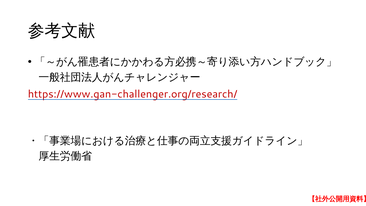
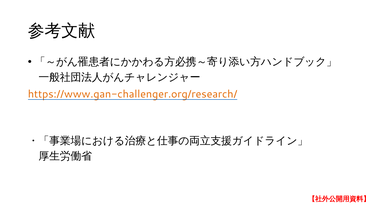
https://www.gan-challenger.org/research/ colour: red -> orange
